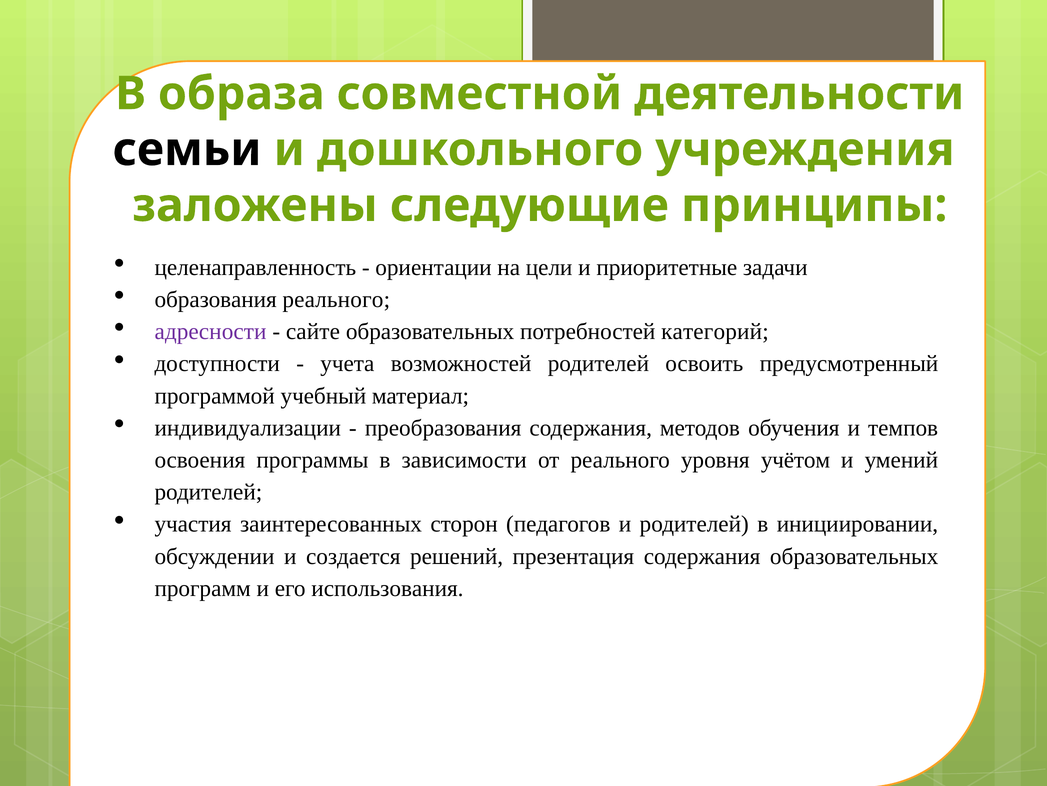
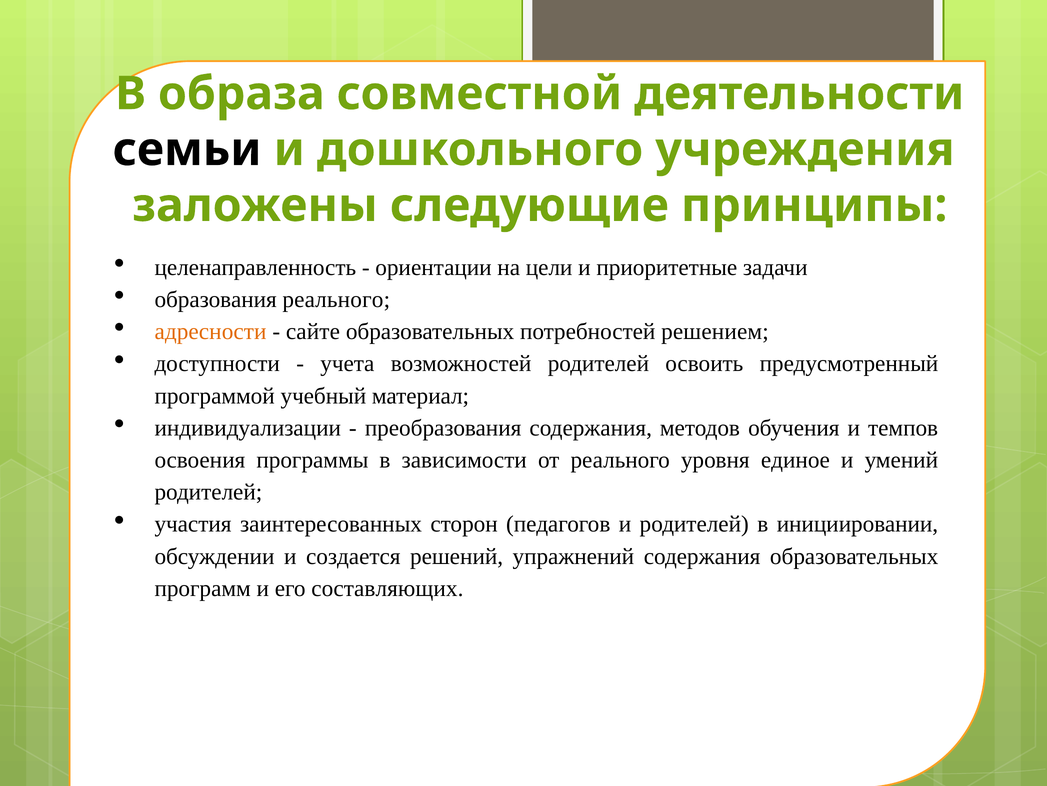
адресности colour: purple -> orange
категорий: категорий -> решением
учётом: учётом -> единое
презентация: презентация -> упражнений
использования: использования -> составляющих
